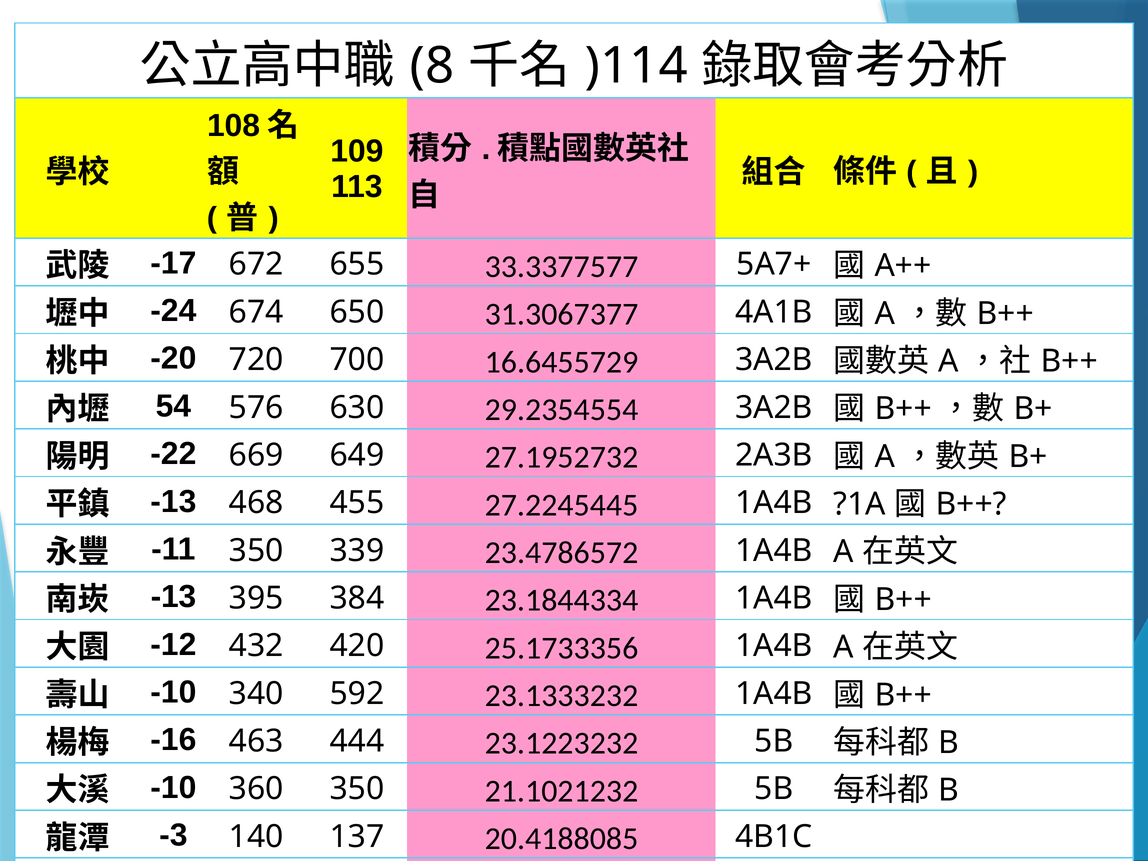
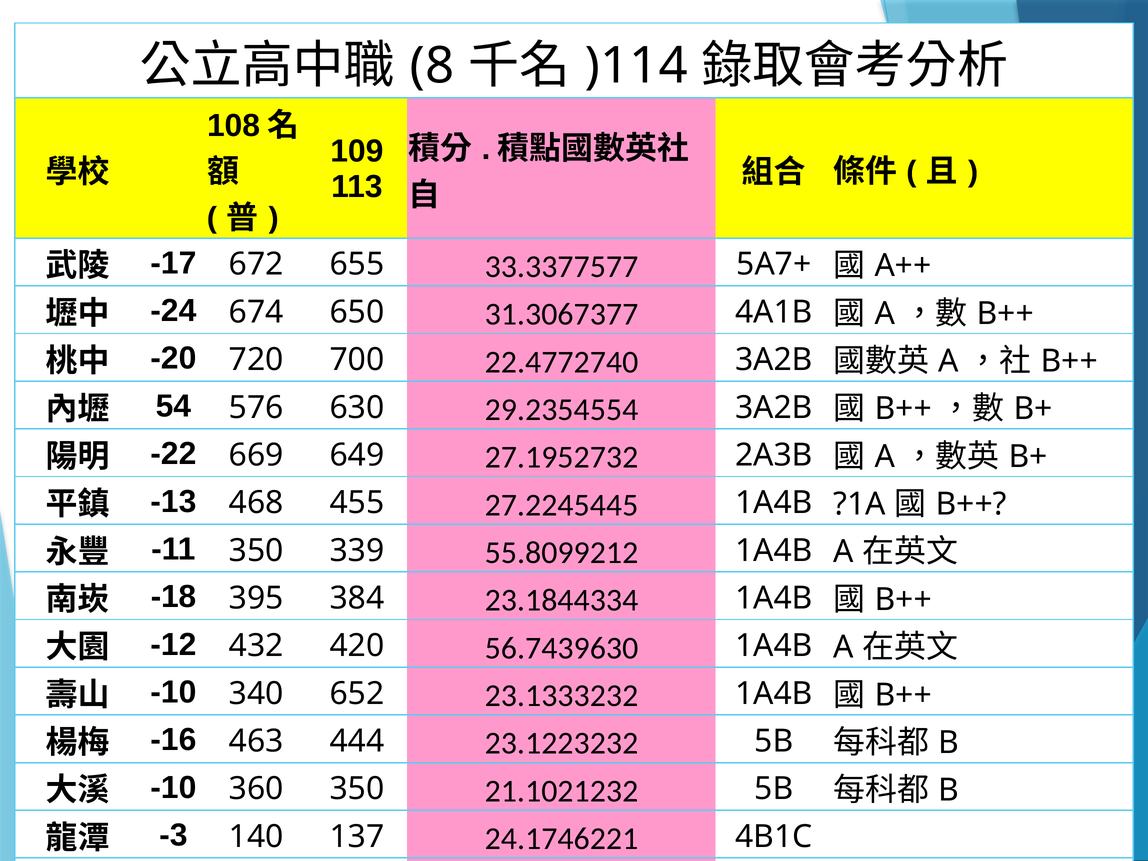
16.6455729: 16.6455729 -> 22.4772740
23.4786572: 23.4786572 -> 55.8099212
-13 at (173, 597): -13 -> -18
25.1733356: 25.1733356 -> 56.7439630
592: 592 -> 652
20.4188085: 20.4188085 -> 24.1746221
